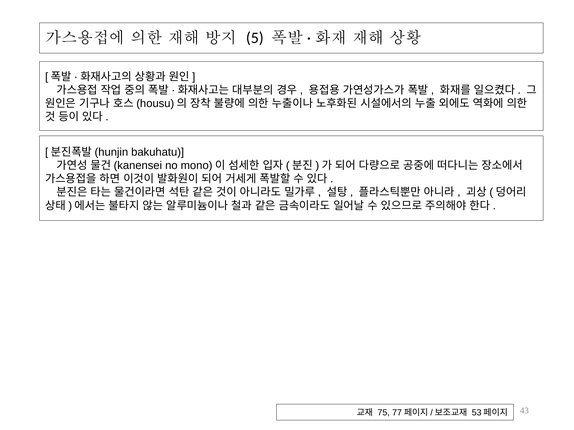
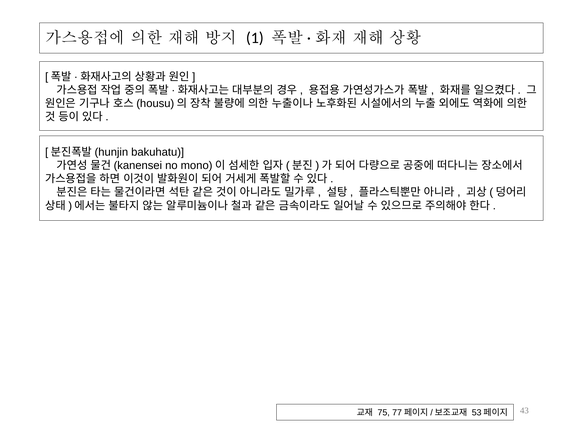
5: 5 -> 1
